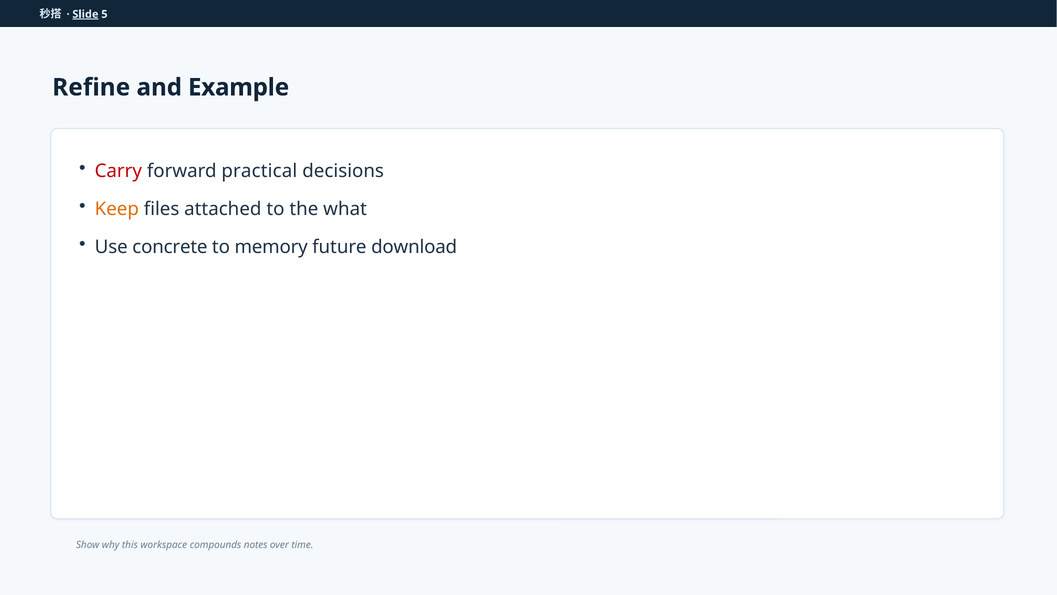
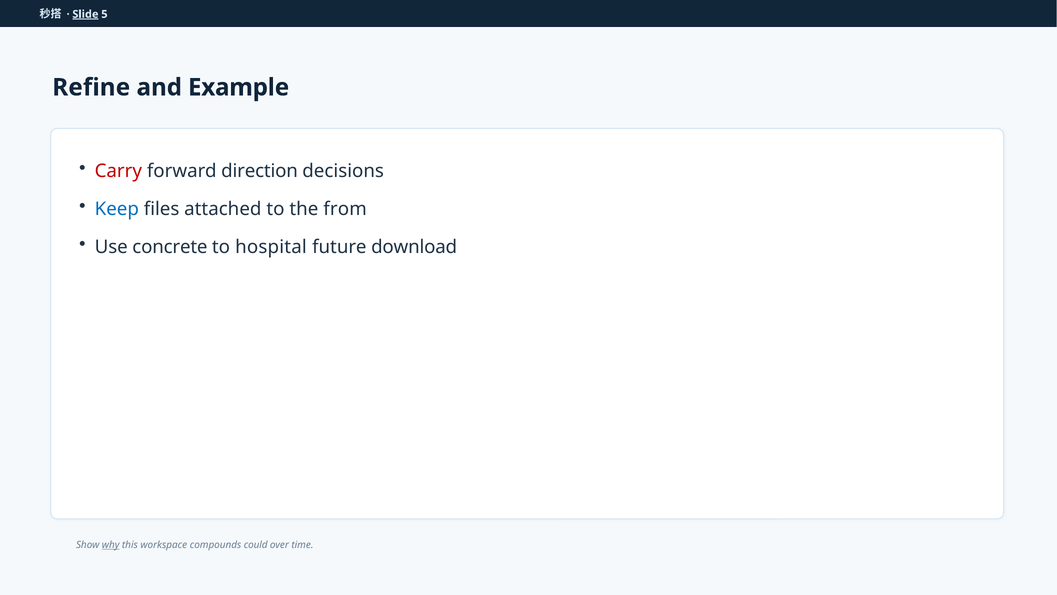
practical: practical -> direction
Keep colour: orange -> blue
what: what -> from
memory: memory -> hospital
why underline: none -> present
notes: notes -> could
